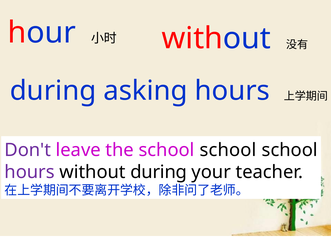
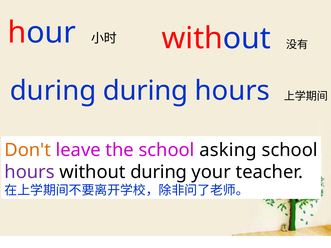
during asking: asking -> during
Don't colour: purple -> orange
the school school: school -> asking
